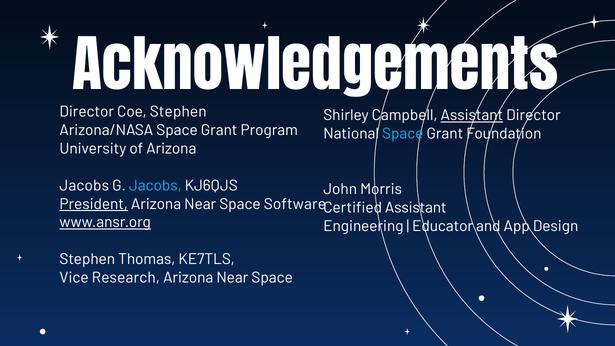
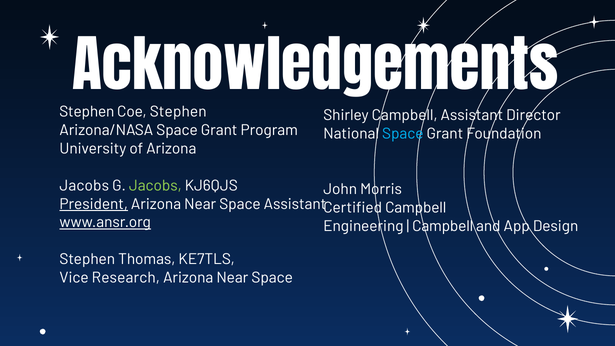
Director at (87, 112): Director -> Stephen
Assistant at (472, 115) underline: present -> none
Jacobs at (155, 185) colour: light blue -> light green
Space Software: Software -> Assistant
Certified Assistant: Assistant -> Campbell
Educator at (443, 226): Educator -> Campbell
